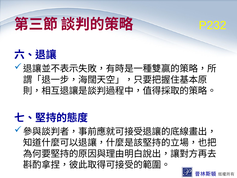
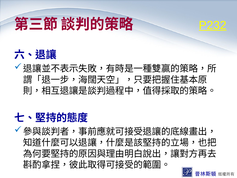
P232 underline: none -> present
